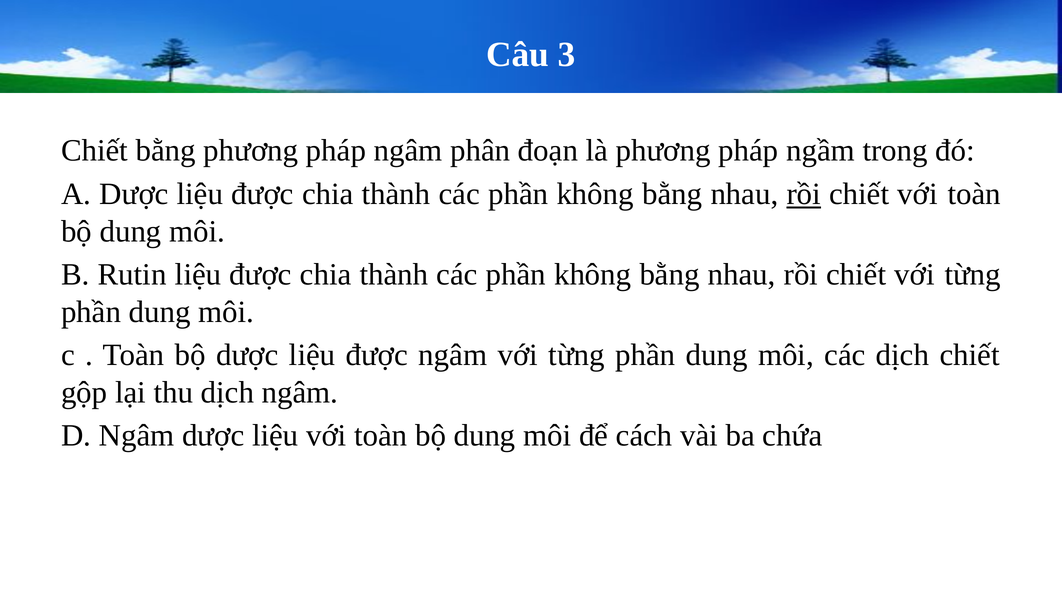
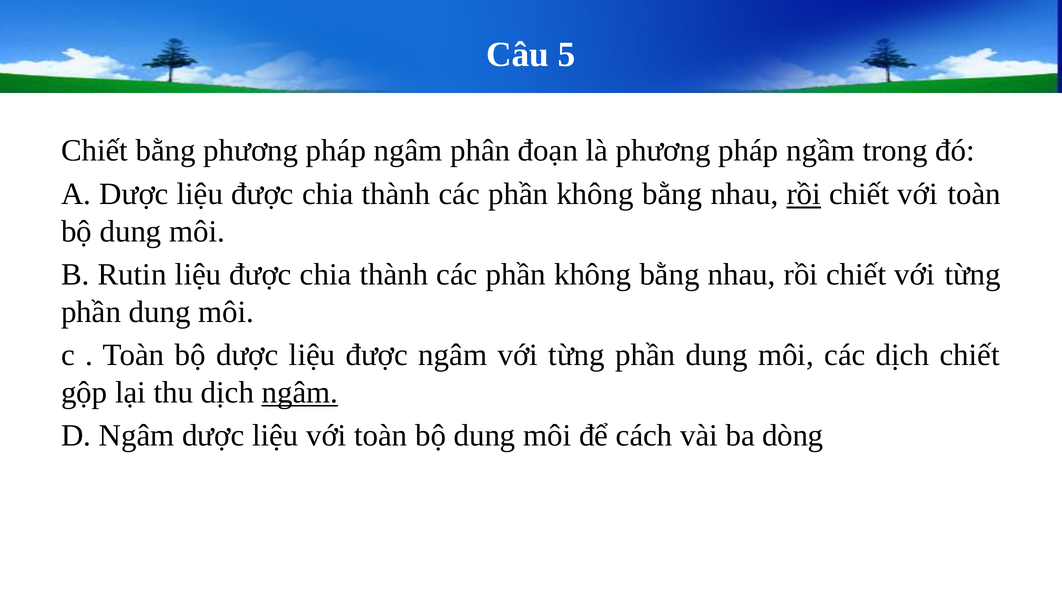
3: 3 -> 5
ngâm at (300, 393) underline: none -> present
chứa: chứa -> dòng
